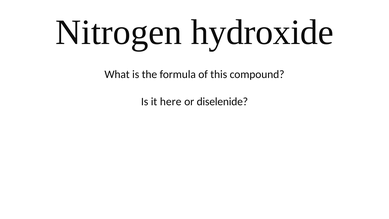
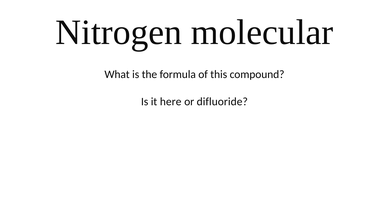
hydroxide: hydroxide -> molecular
diselenide: diselenide -> difluoride
